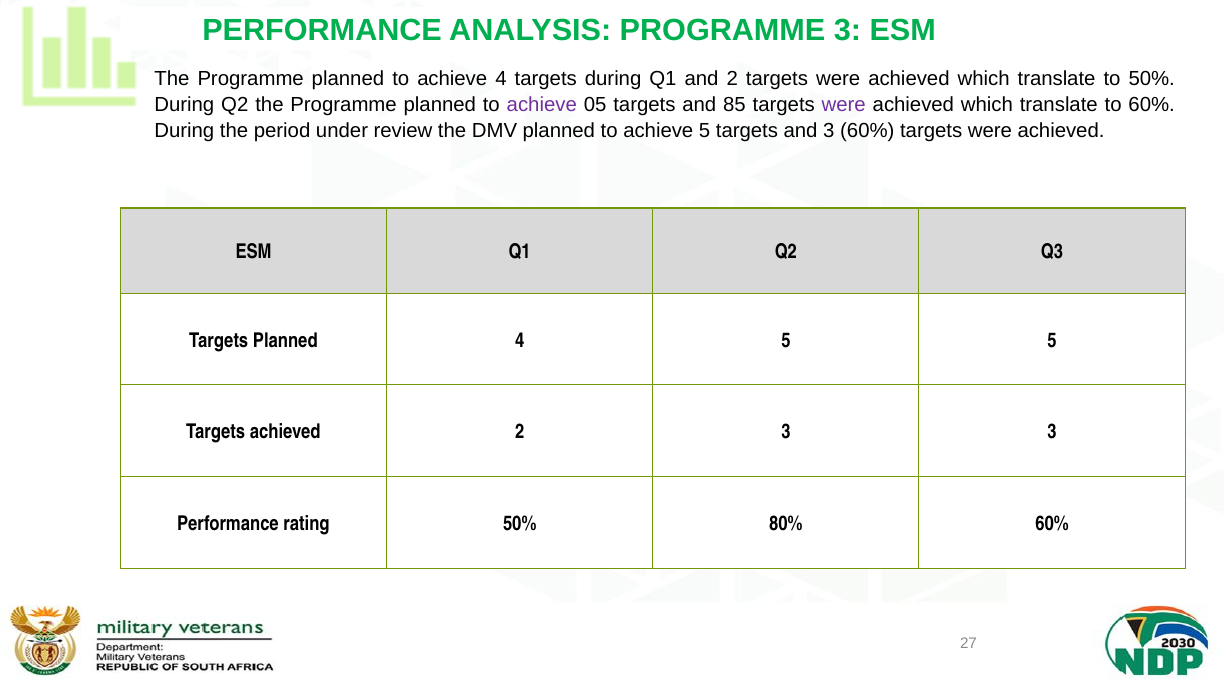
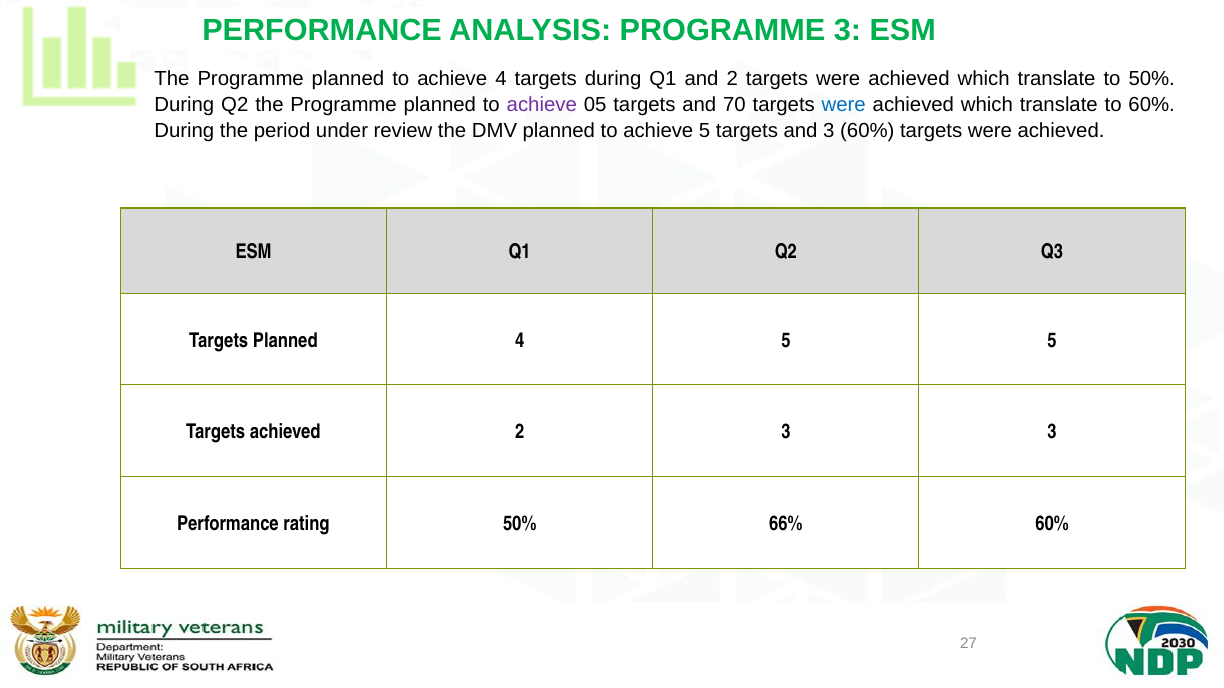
85: 85 -> 70
were at (844, 105) colour: purple -> blue
80%: 80% -> 66%
